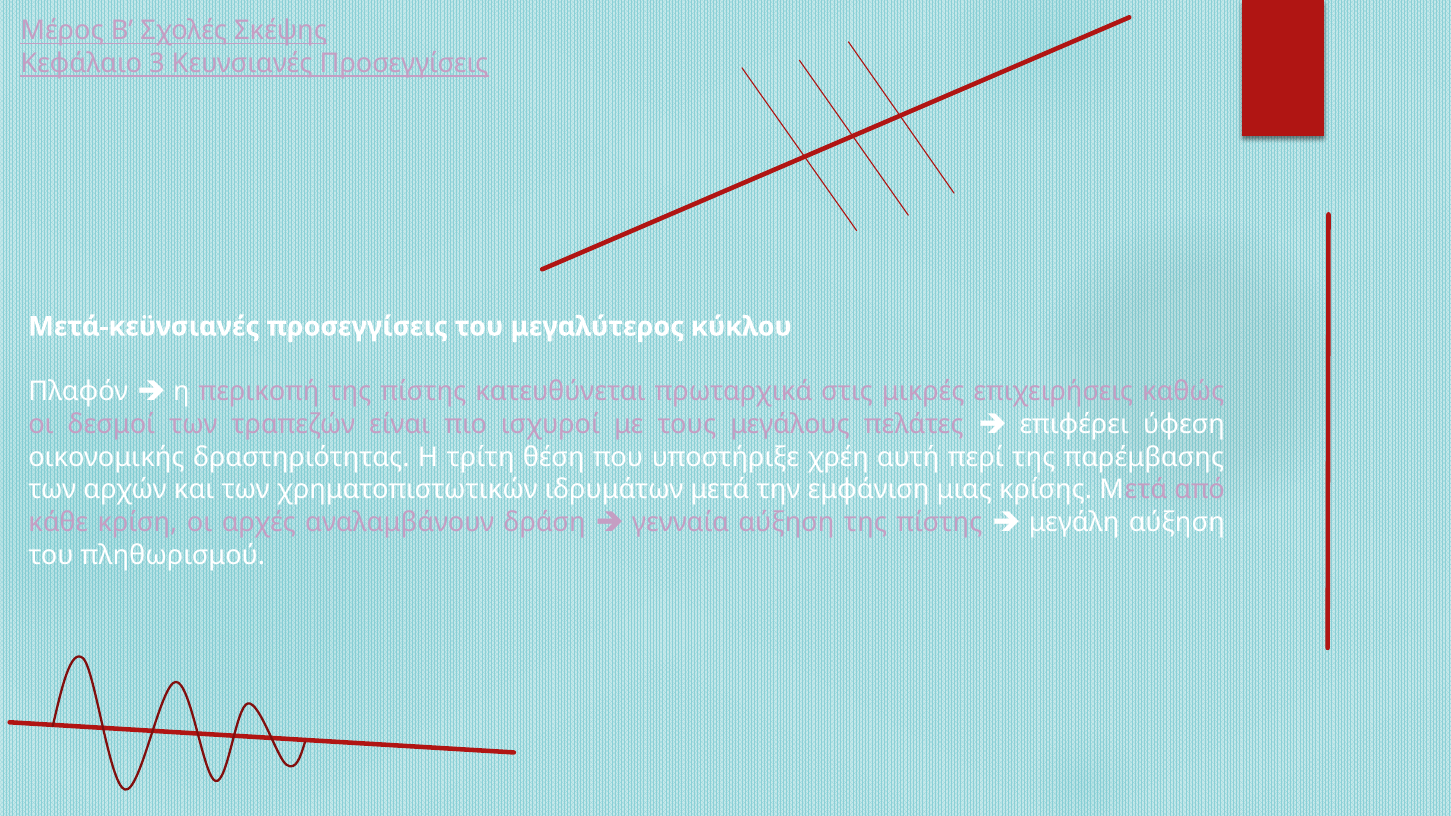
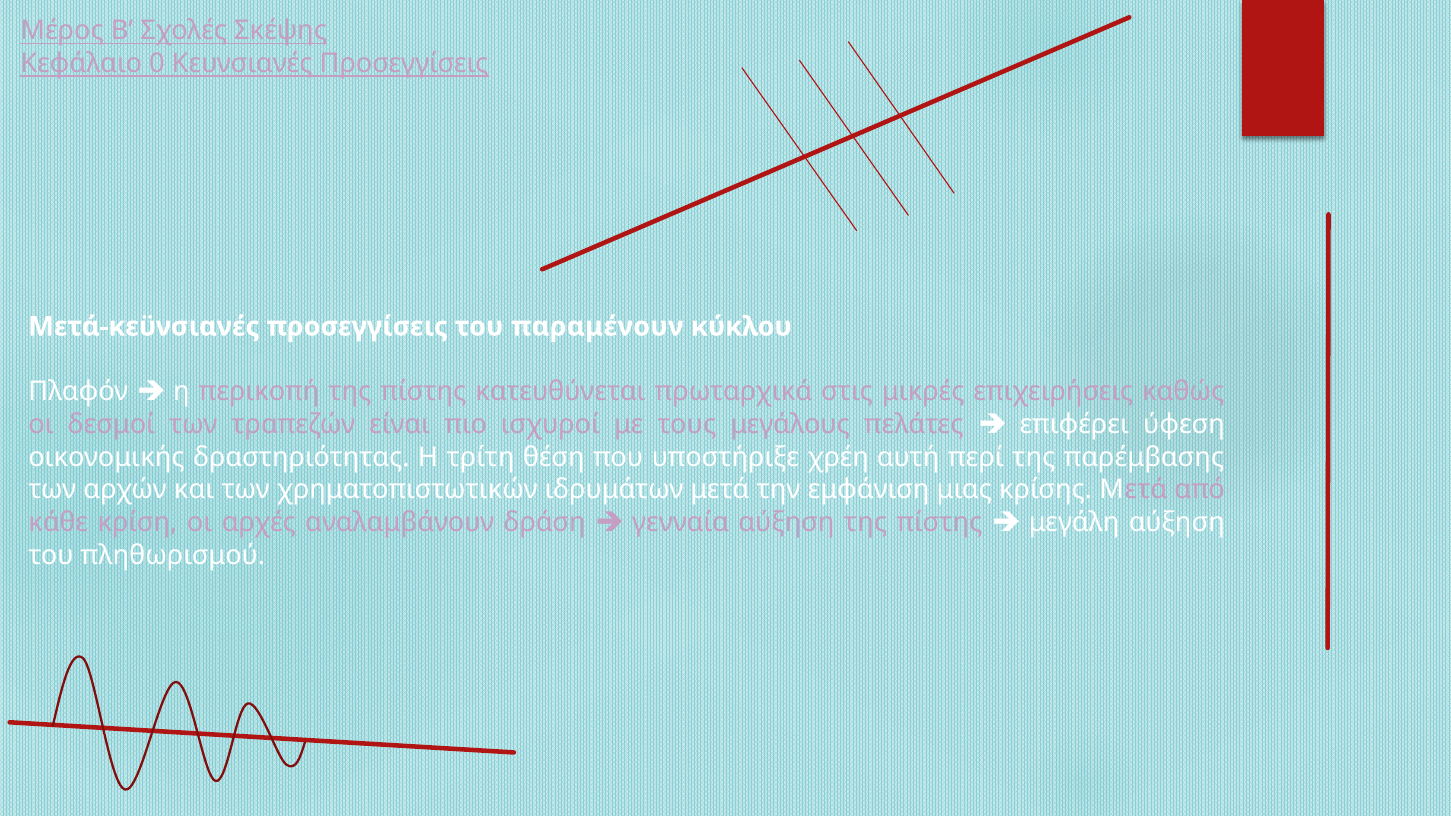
3: 3 -> 0
μεγαλύτερος: μεγαλύτερος -> παραμένουν
